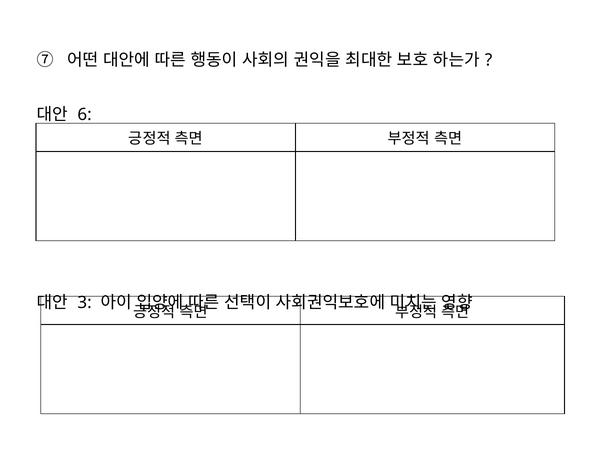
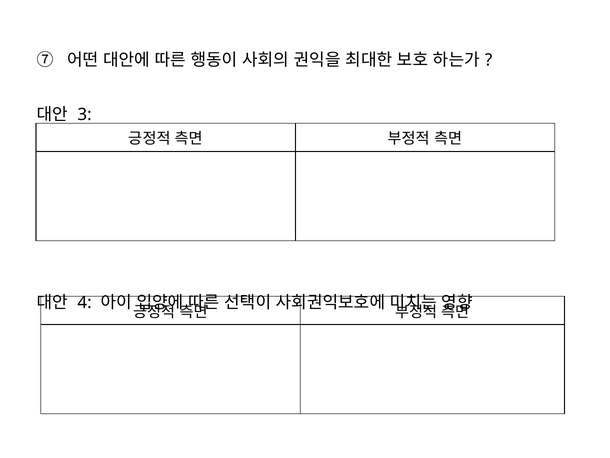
6: 6 -> 3
3: 3 -> 4
